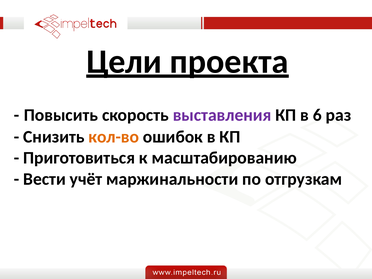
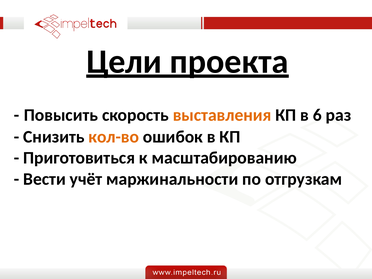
выставления colour: purple -> orange
